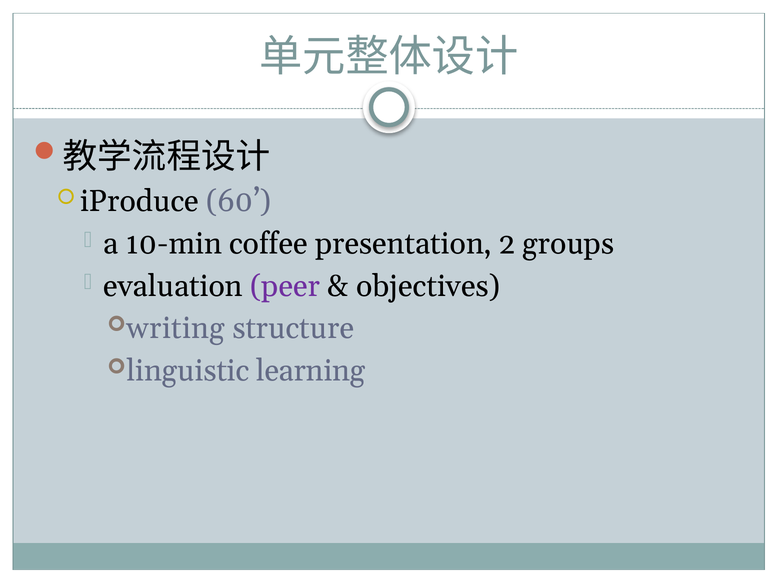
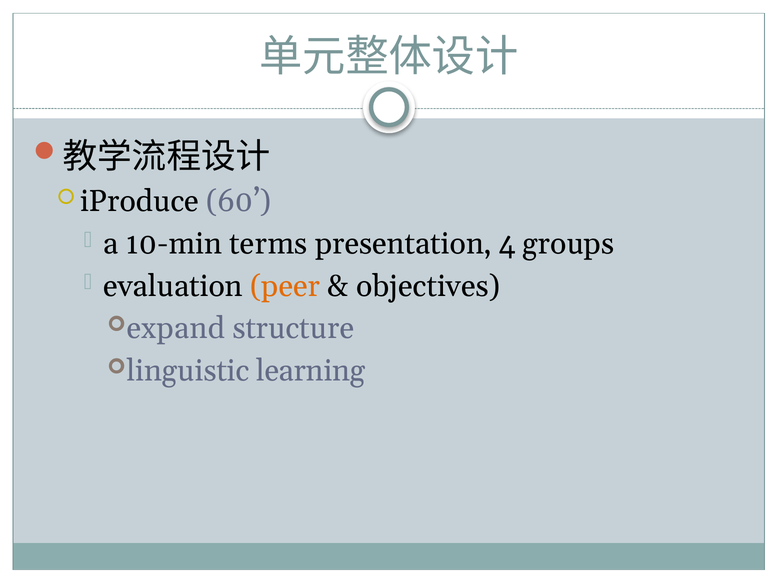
coffee: coffee -> terms
2: 2 -> 4
peer colour: purple -> orange
writing: writing -> expand
